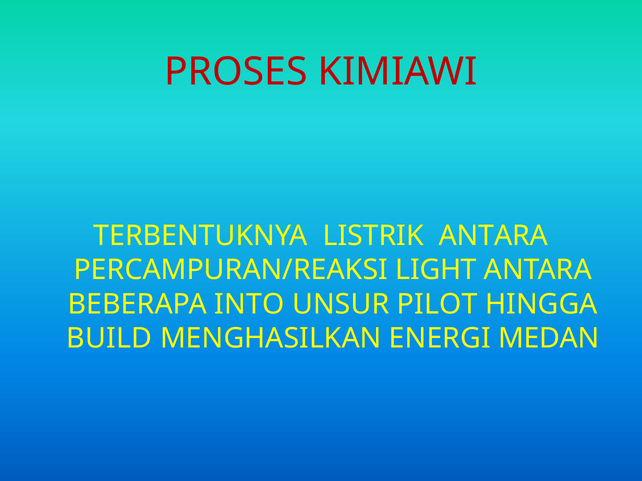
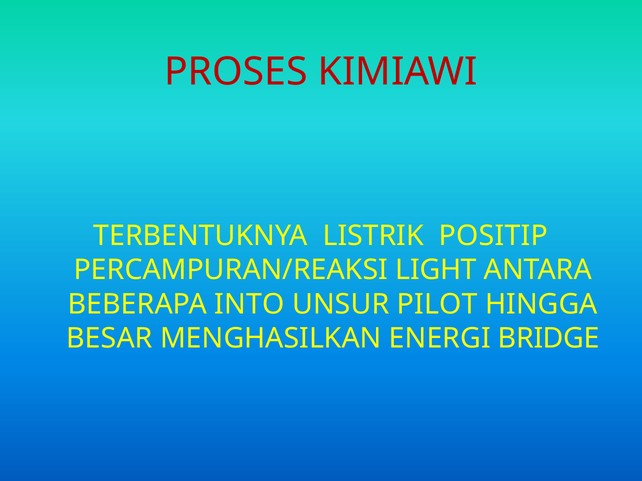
LISTRIK ANTARA: ANTARA -> POSITIP
BUILD: BUILD -> BESAR
MEDAN: MEDAN -> BRIDGE
